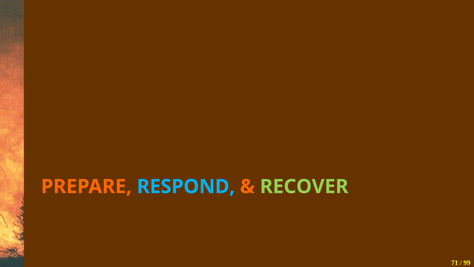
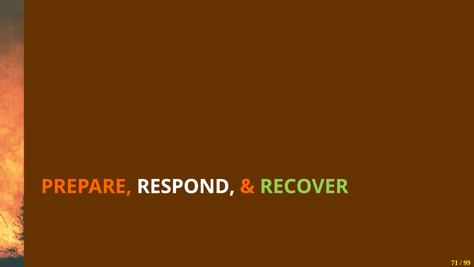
RESPOND colour: light blue -> white
